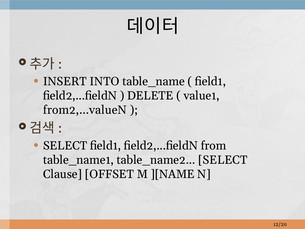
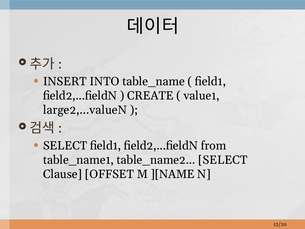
DELETE: DELETE -> CREATE
from2,...valueN: from2,...valueN -> large2,...valueN
